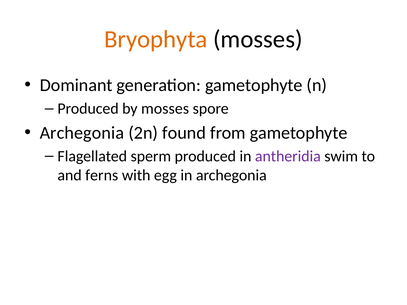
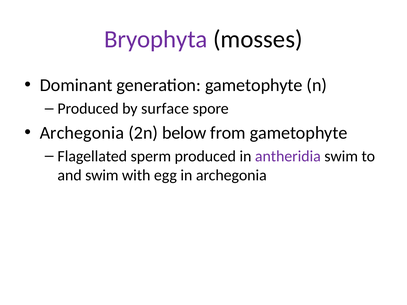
Bryophyta colour: orange -> purple
by mosses: mosses -> surface
found: found -> below
and ferns: ferns -> swim
